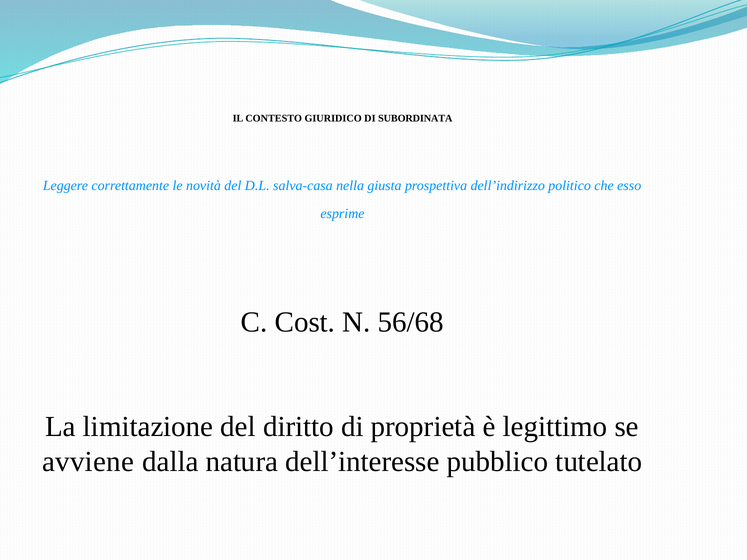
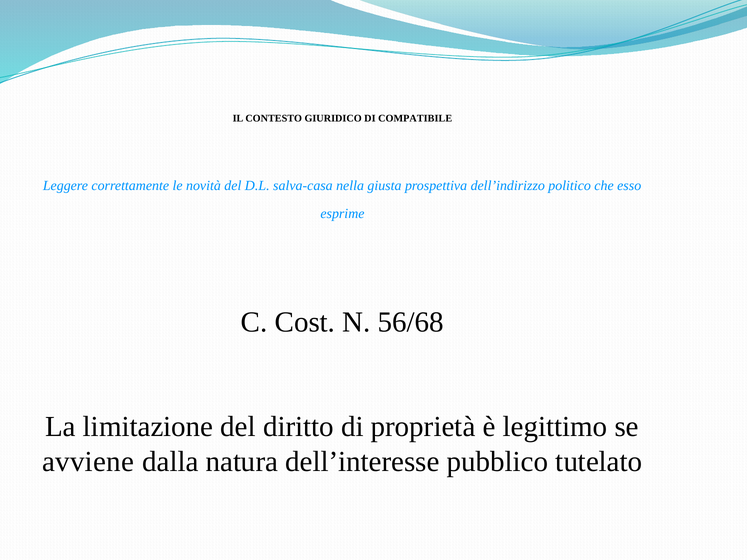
SUBORDINATA: SUBORDINATA -> COMPATIBILE
